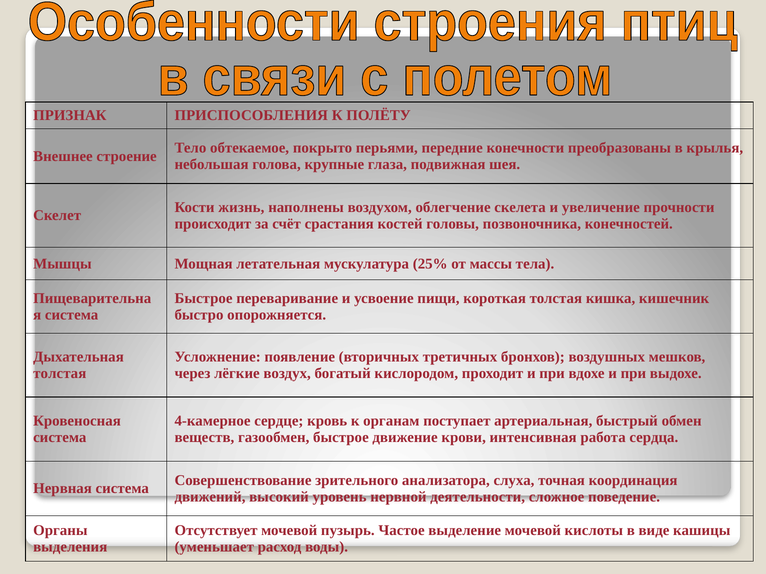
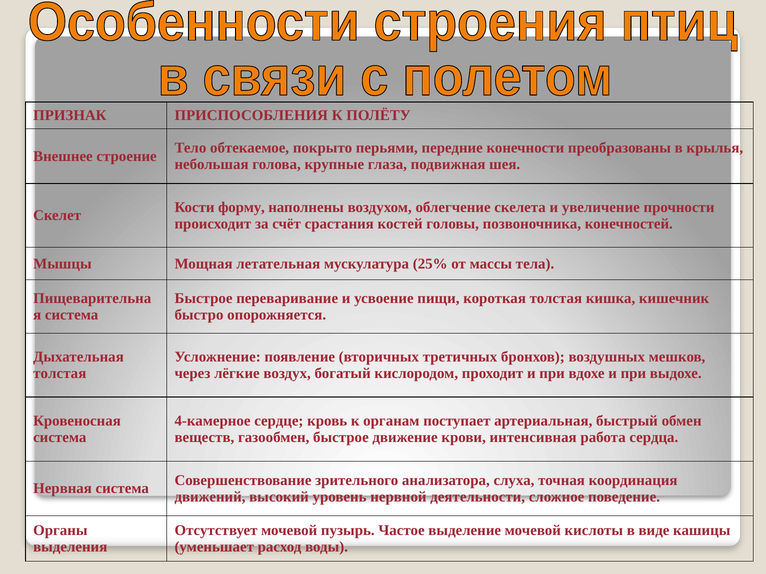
жизнь: жизнь -> форму
